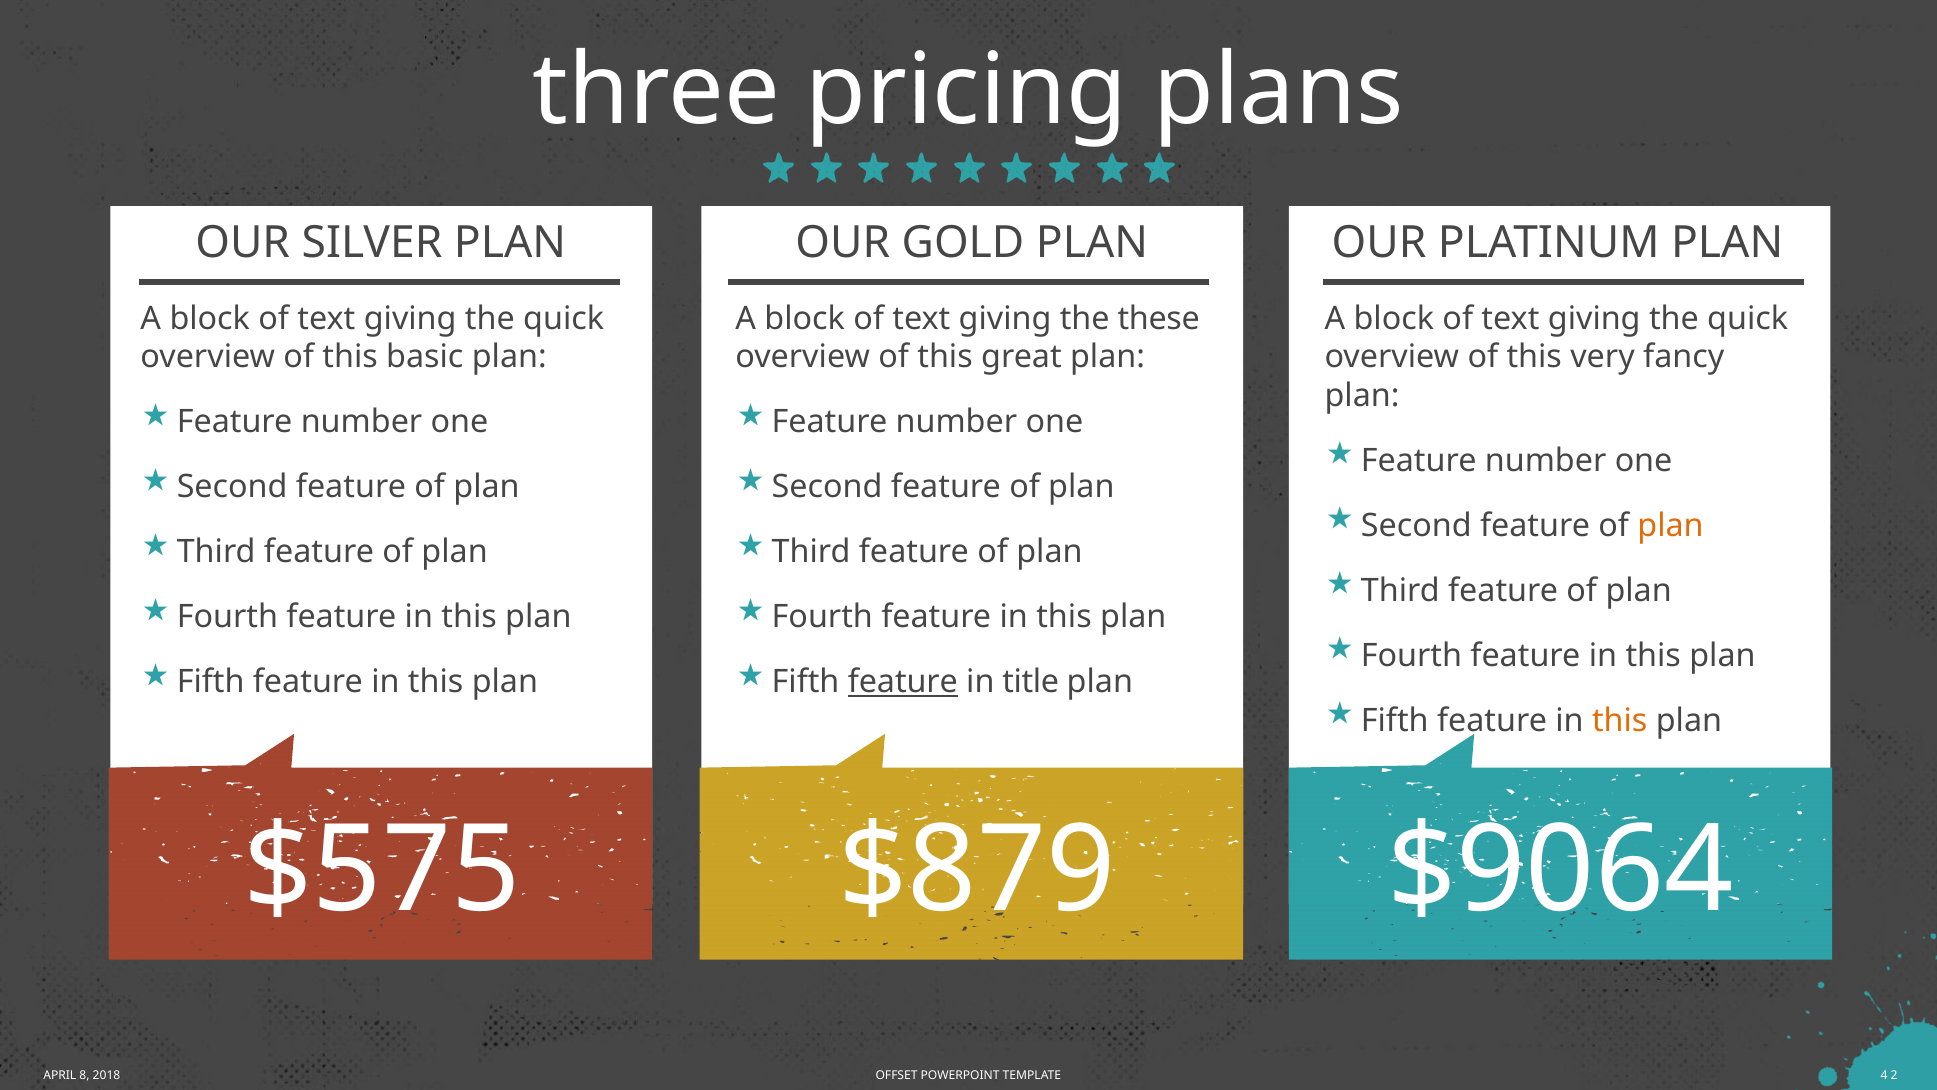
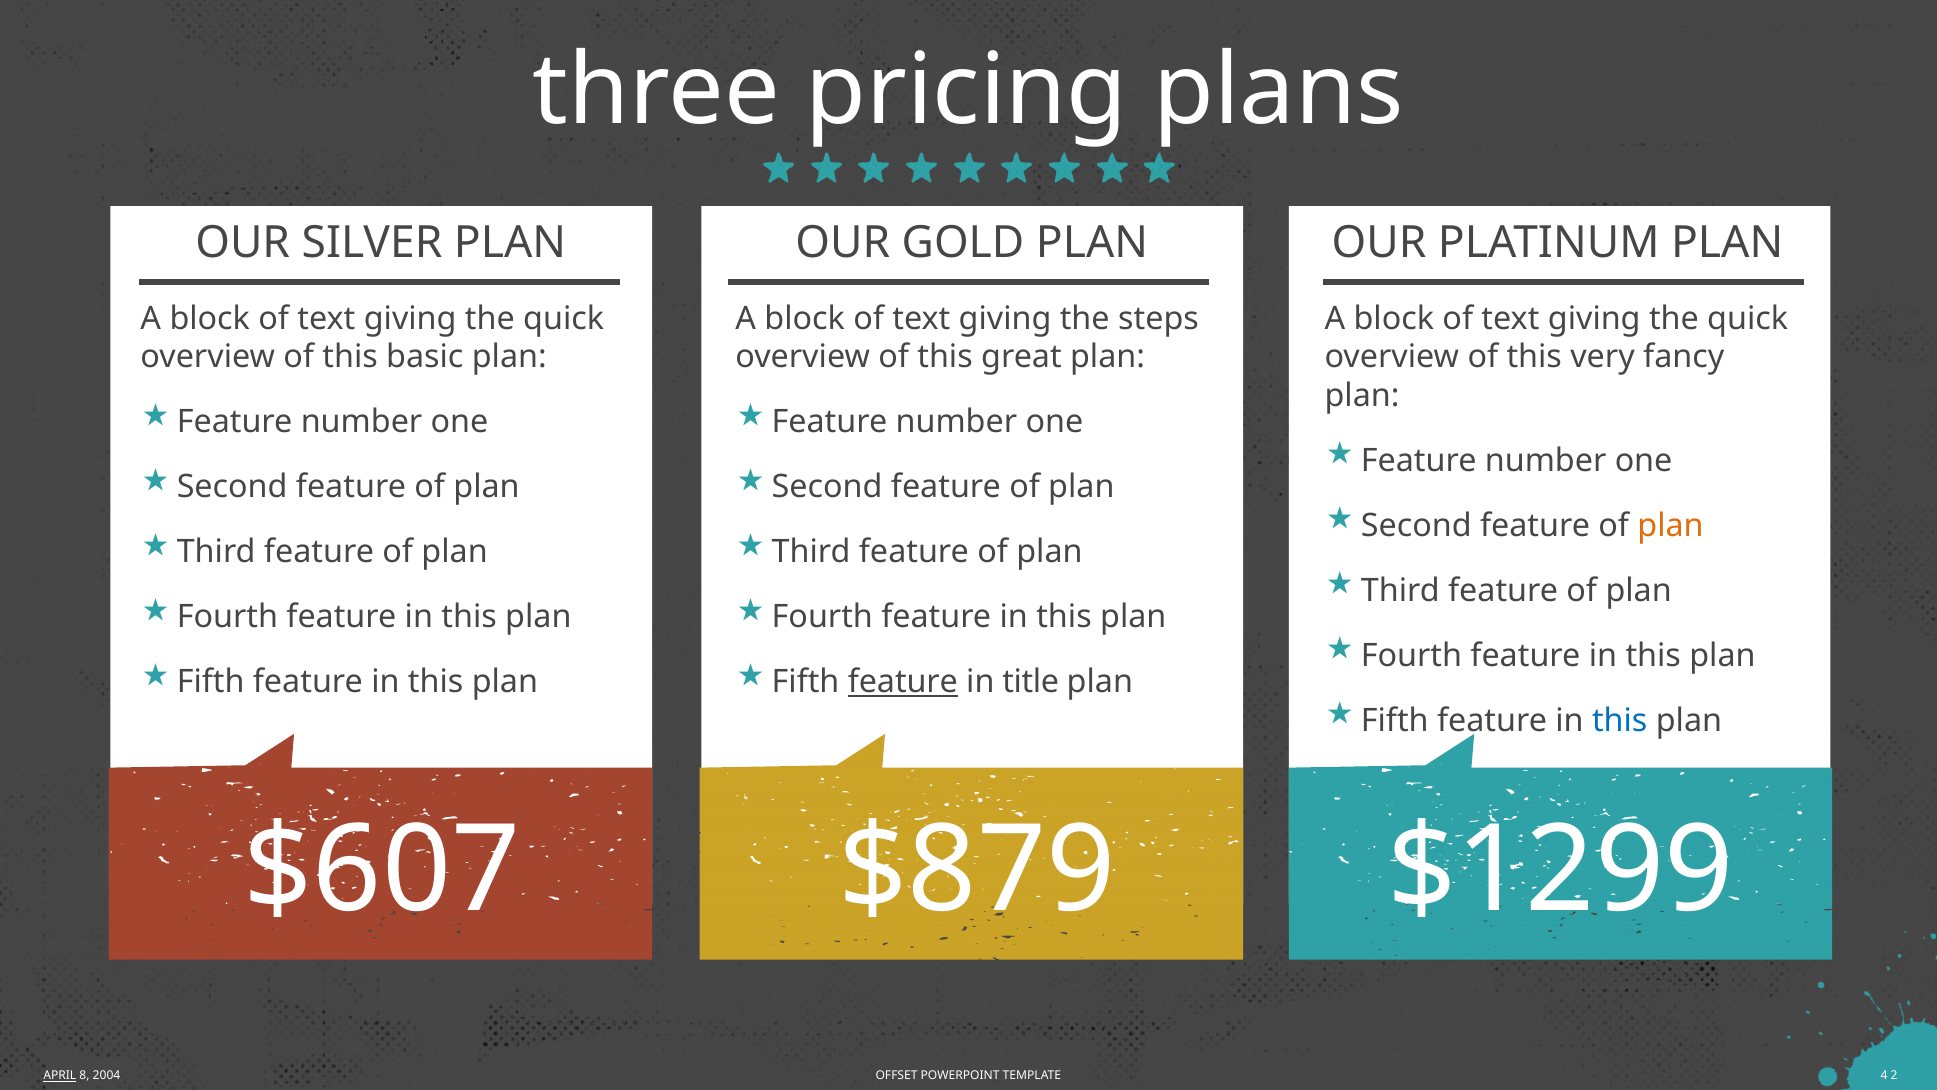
these: these -> steps
this at (1620, 721) colour: orange -> blue
$575: $575 -> $607
$9064: $9064 -> $1299
APRIL underline: none -> present
2018: 2018 -> 2004
